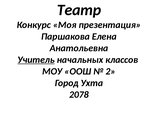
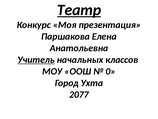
Театр underline: none -> present
2: 2 -> 0
2078: 2078 -> 2077
